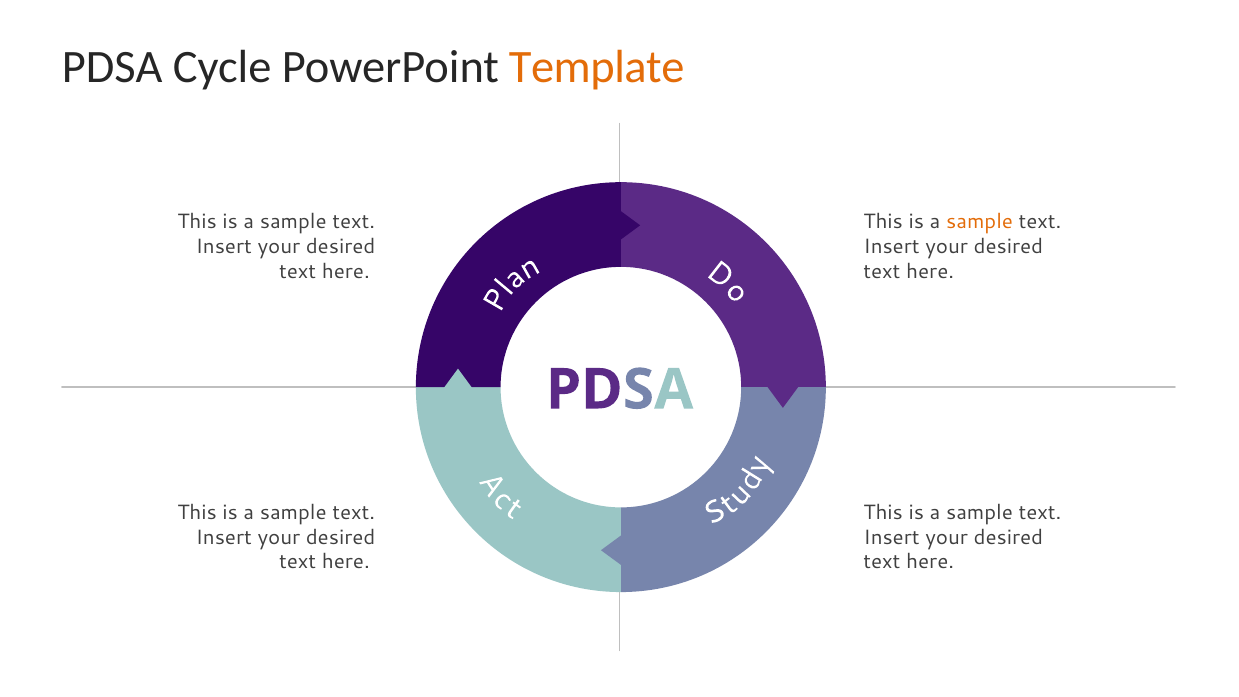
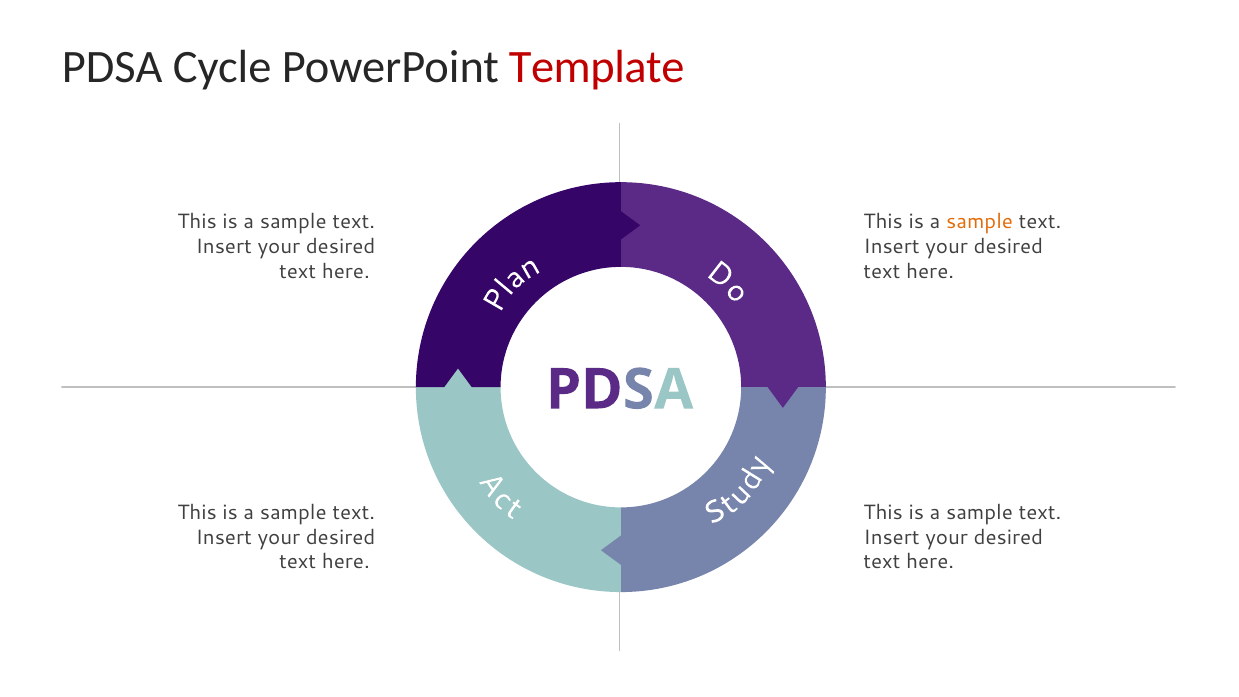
Template colour: orange -> red
